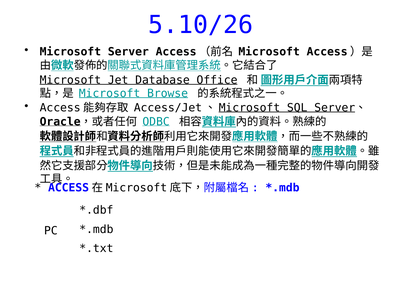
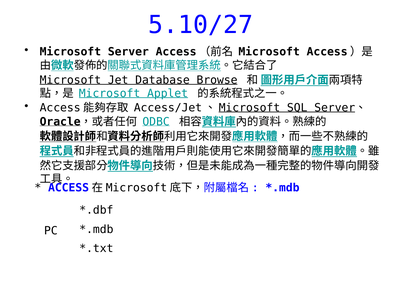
5.10/26: 5.10/26 -> 5.10/27
Office: Office -> Browse
Browse: Browse -> Applet
